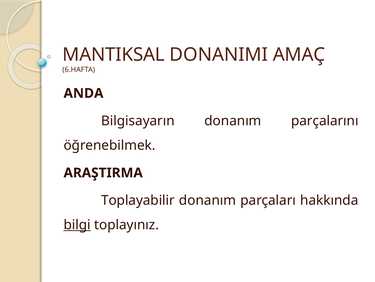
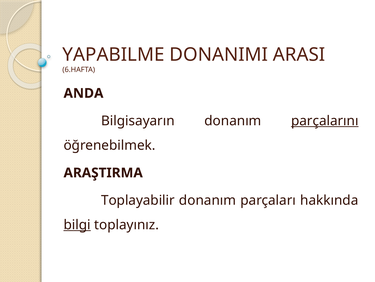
MANTIKSAL: MANTIKSAL -> YAPABILME
AMAÇ: AMAÇ -> ARASI
parçalarını underline: none -> present
